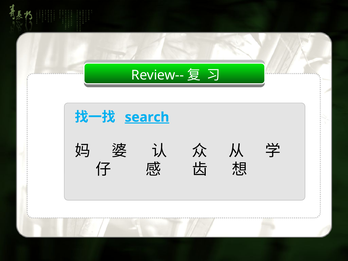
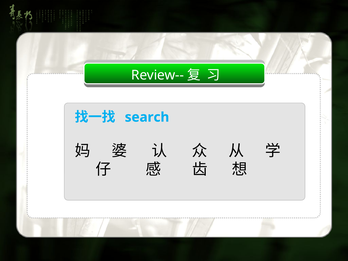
search underline: present -> none
